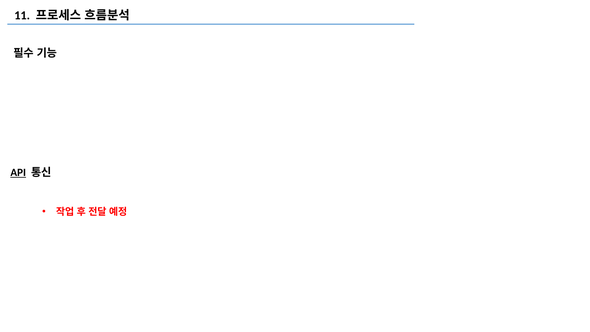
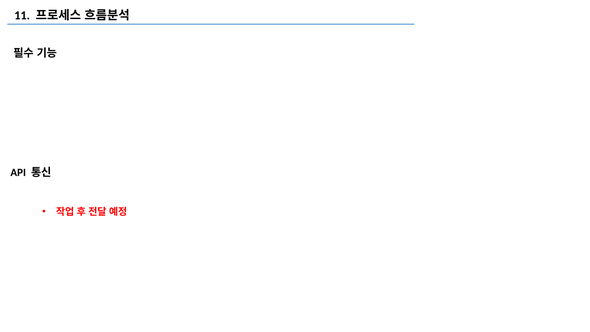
API underline: present -> none
